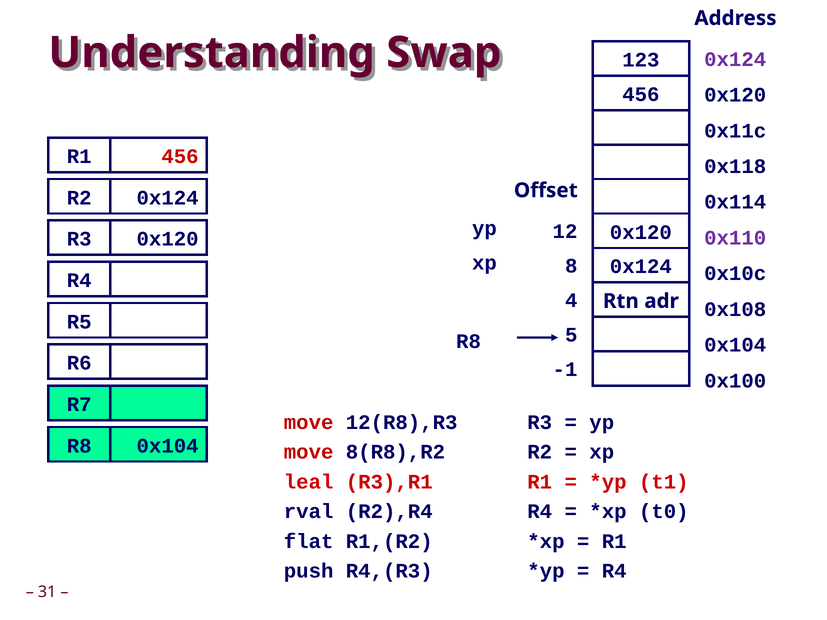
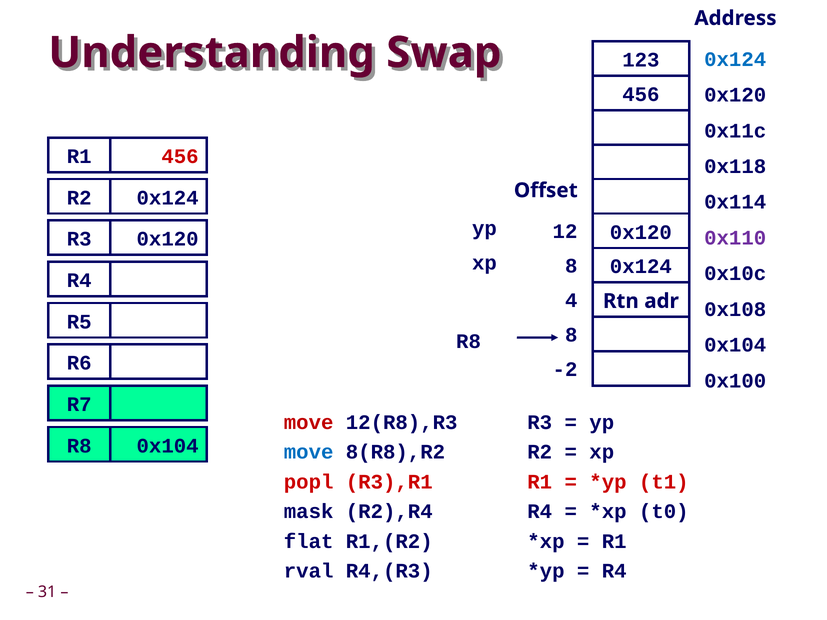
0x124 at (735, 59) colour: purple -> blue
R8 5: 5 -> 8
-1: -1 -> -2
move at (309, 452) colour: red -> blue
leal: leal -> popl
rval: rval -> mask
push: push -> rval
